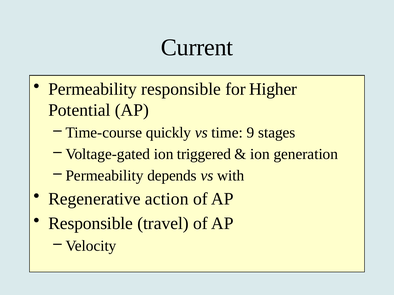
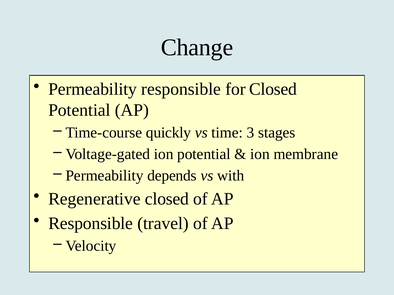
Current: Current -> Change
for Higher: Higher -> Closed
9: 9 -> 3
ion triggered: triggered -> potential
generation: generation -> membrane
Regenerative action: action -> closed
